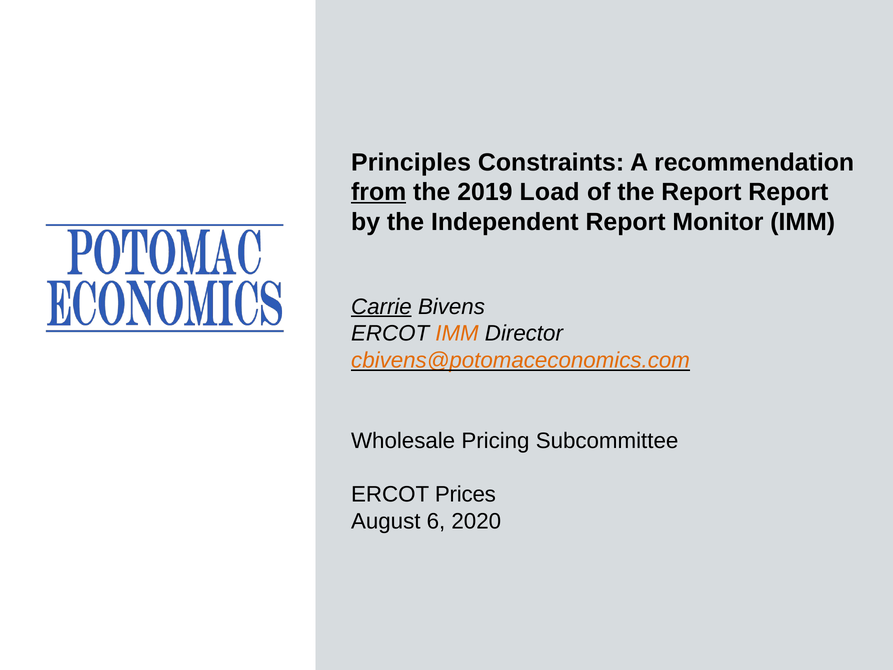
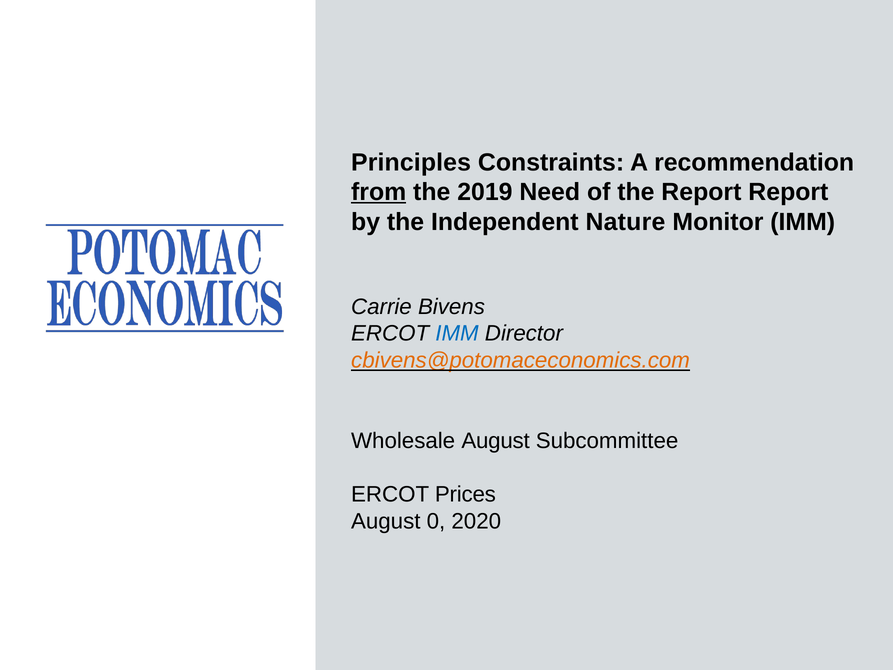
Load: Load -> Need
Independent Report: Report -> Nature
Carrie underline: present -> none
IMM at (457, 333) colour: orange -> blue
Wholesale Pricing: Pricing -> August
6: 6 -> 0
